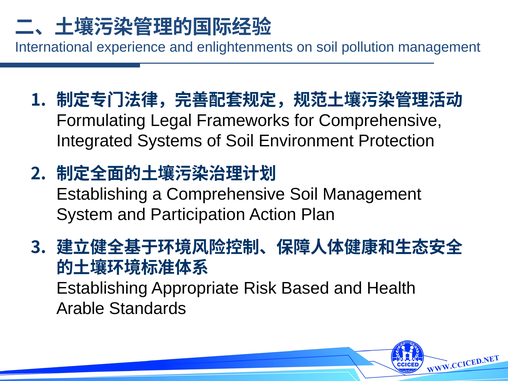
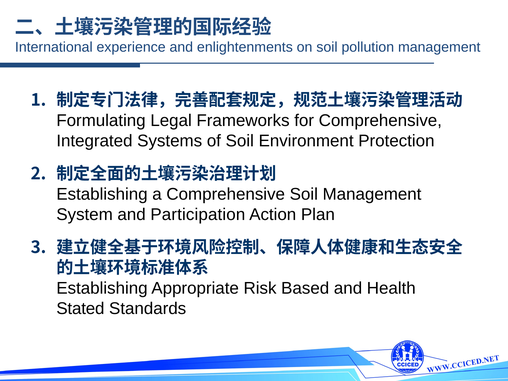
Arable: Arable -> Stated
